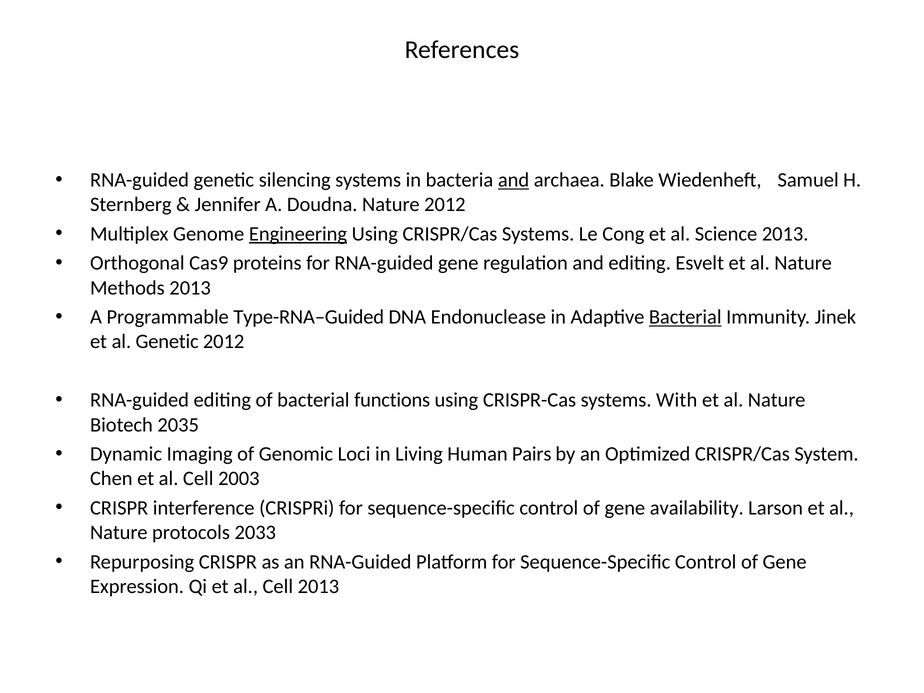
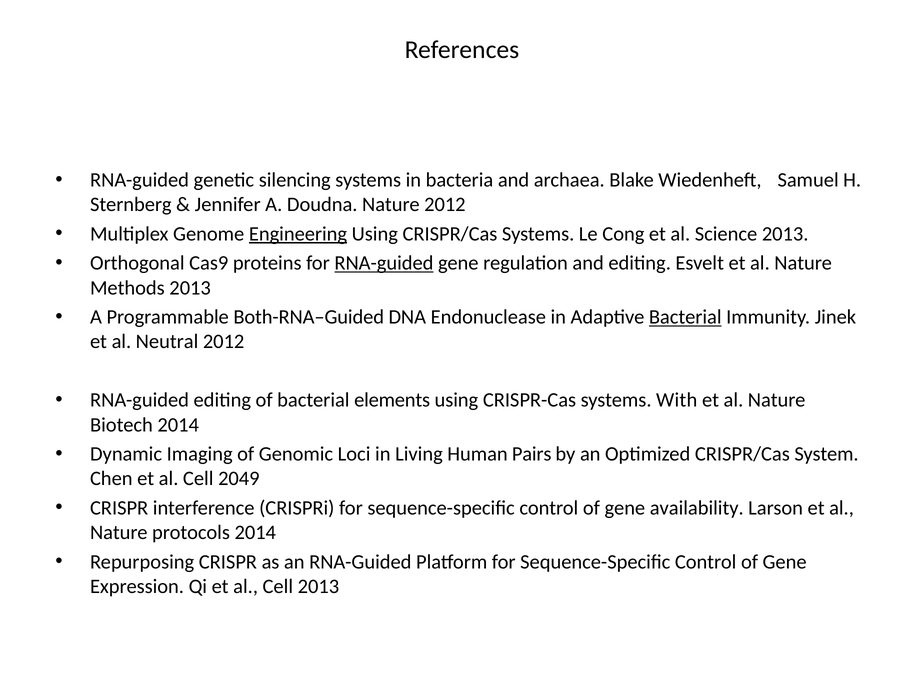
and at (514, 180) underline: present -> none
RNA-guided at (384, 263) underline: none -> present
Type-RNA–Guided: Type-RNA–Guided -> Both-RNA–Guided
al Genetic: Genetic -> Neutral
functions: functions -> elements
Biotech 2035: 2035 -> 2014
2003: 2003 -> 2049
protocols 2033: 2033 -> 2014
